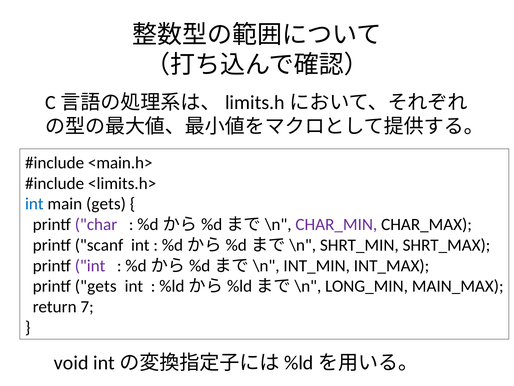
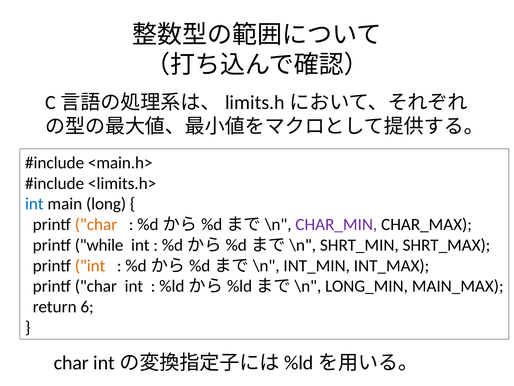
main gets: gets -> long
char at (96, 224) colour: purple -> orange
scanf: scanf -> while
int at (90, 265) colour: purple -> orange
gets at (96, 286): gets -> char
7: 7 -> 6
void at (71, 362): void -> char
